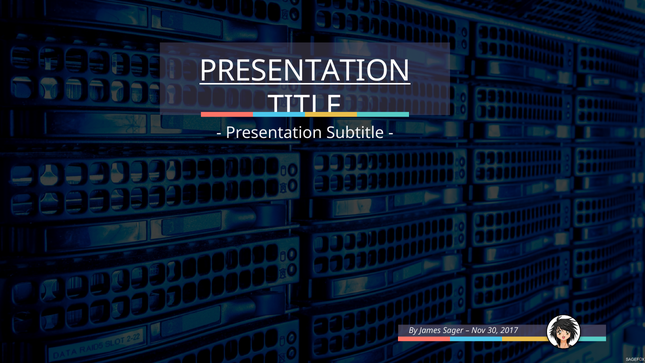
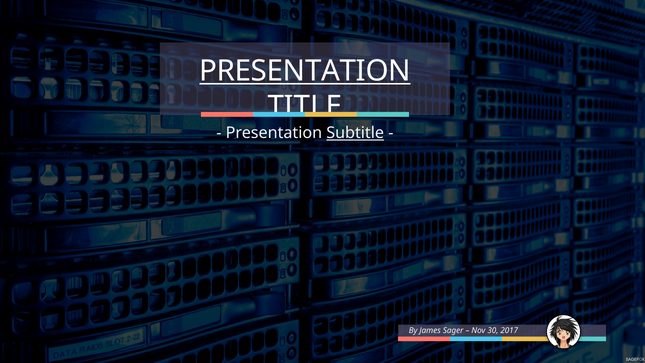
Subtitle underline: none -> present
